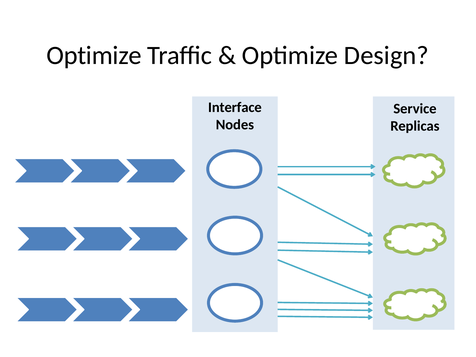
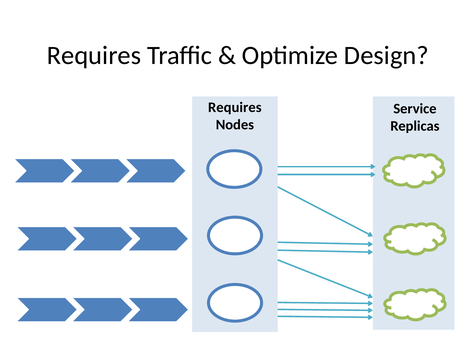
Optimize at (94, 55): Optimize -> Requires
Interface at (235, 107): Interface -> Requires
